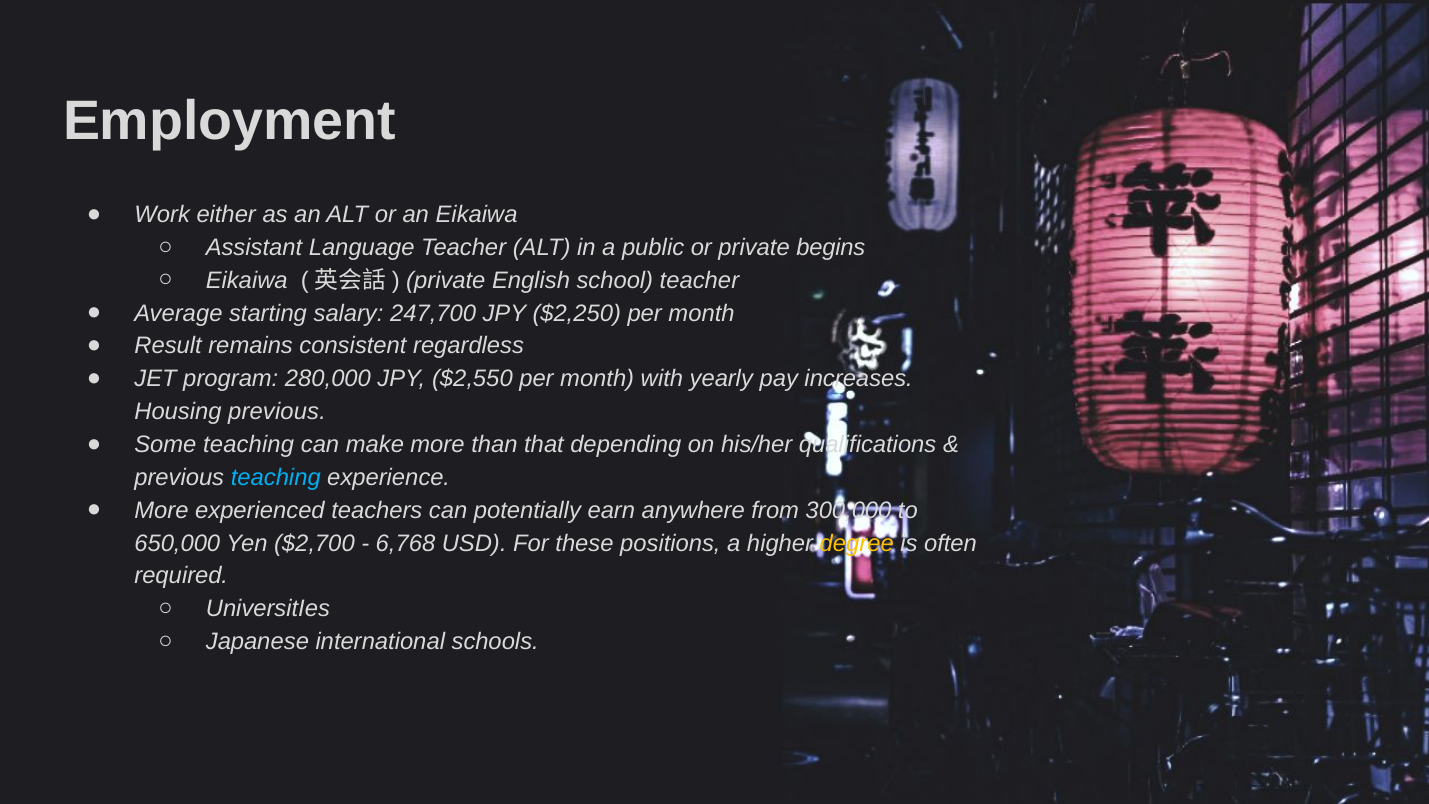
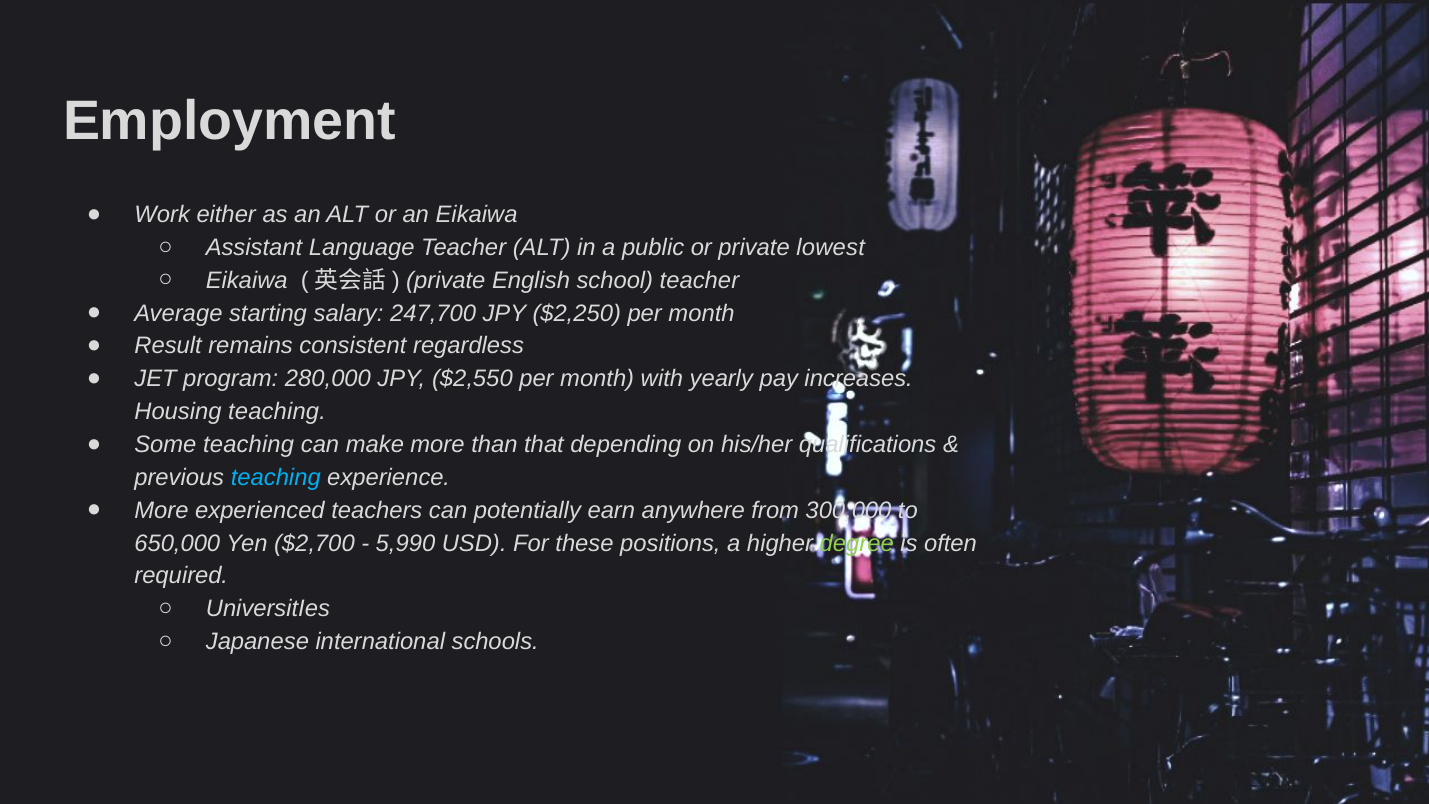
begins: begins -> lowest
Housing previous: previous -> teaching
6,768: 6,768 -> 5,990
degree colour: yellow -> light green
